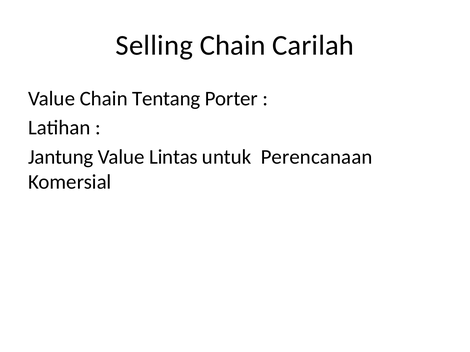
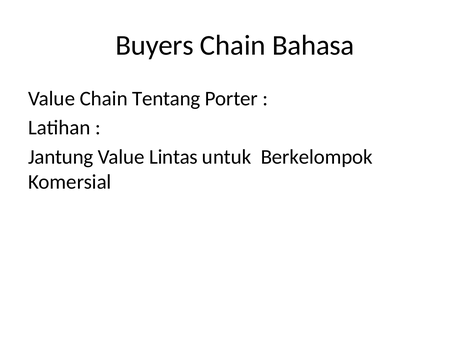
Selling: Selling -> Buyers
Carilah: Carilah -> Bahasa
Perencanaan: Perencanaan -> Berkelompok
